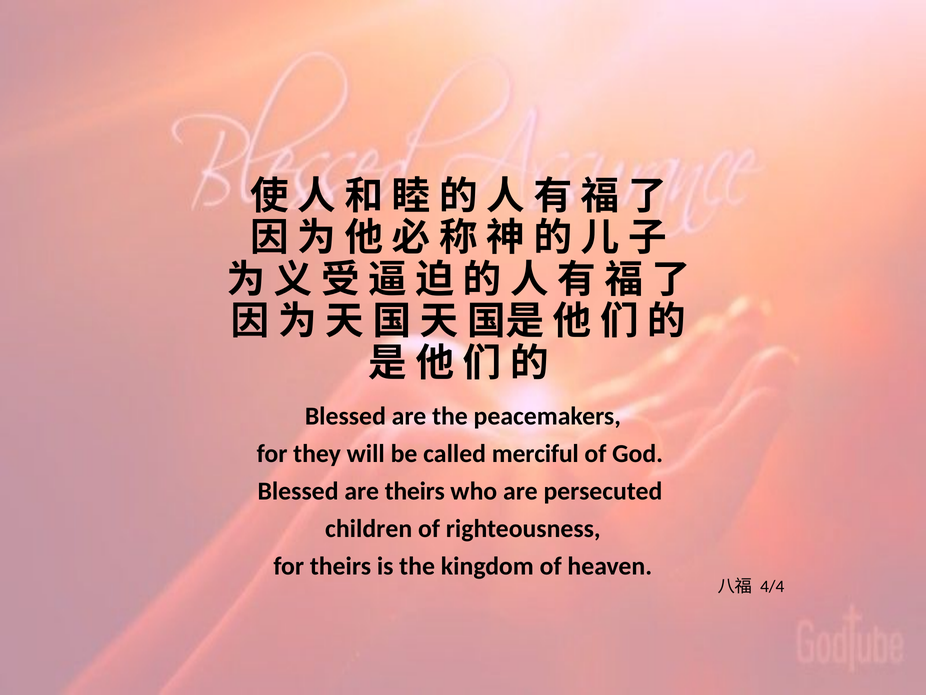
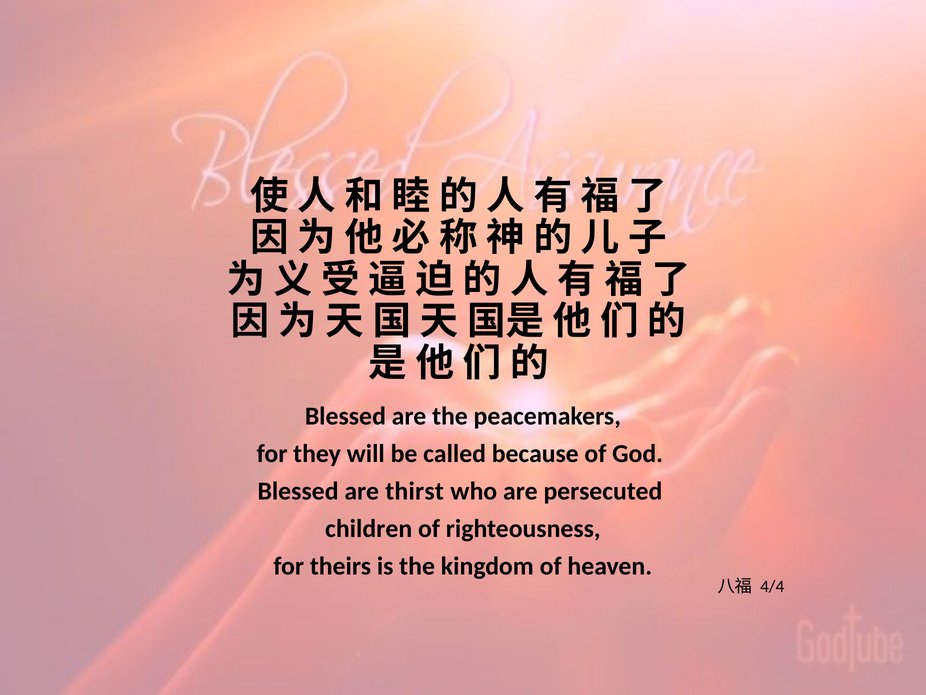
merciful: merciful -> because
are theirs: theirs -> thirst
